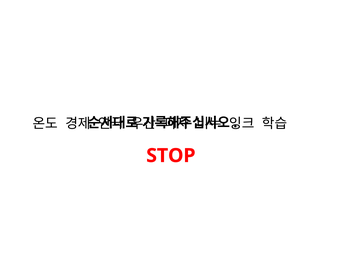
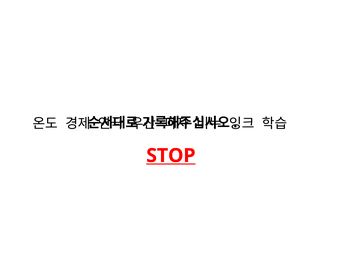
STOP underline: none -> present
